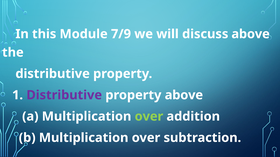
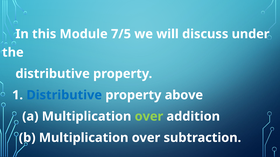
7/9: 7/9 -> 7/5
discuss above: above -> under
Distributive at (64, 95) colour: purple -> blue
